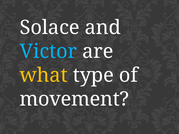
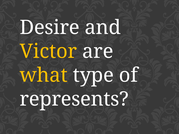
Solace: Solace -> Desire
Victor colour: light blue -> yellow
movement: movement -> represents
